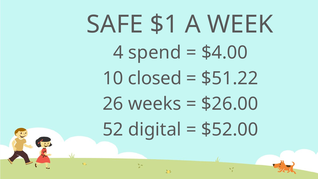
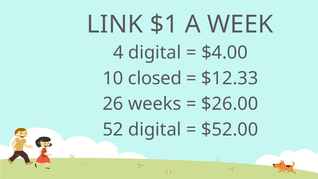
SAFE: SAFE -> LINK
4 spend: spend -> digital
$51.22: $51.22 -> $12.33
